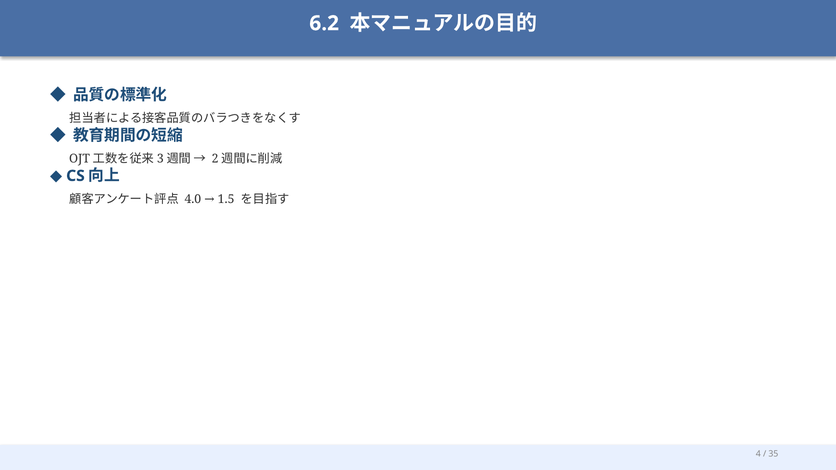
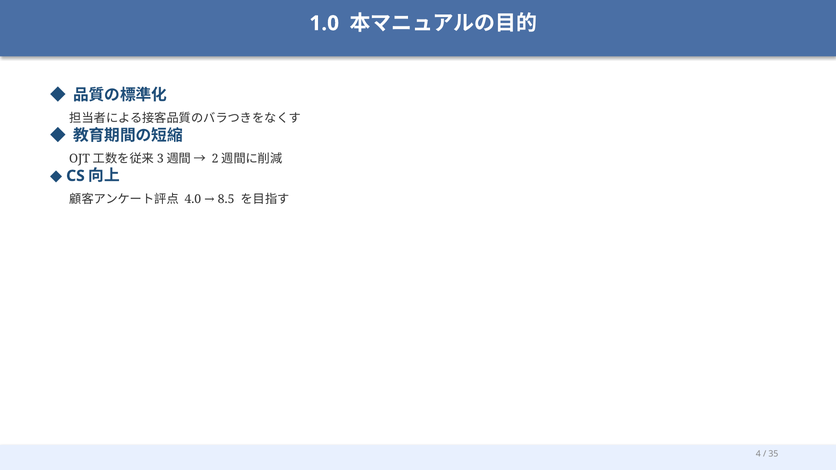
6.2: 6.2 -> 1.0
1.5: 1.5 -> 8.5
